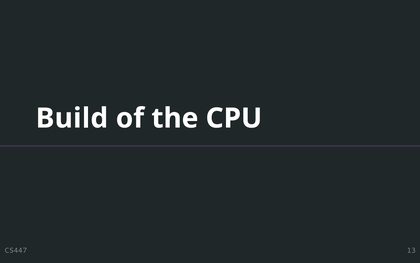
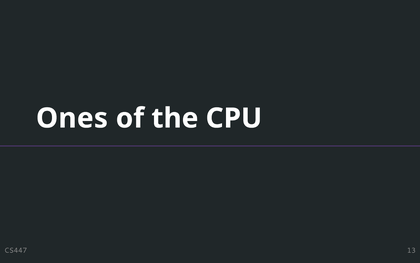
Build: Build -> Ones
